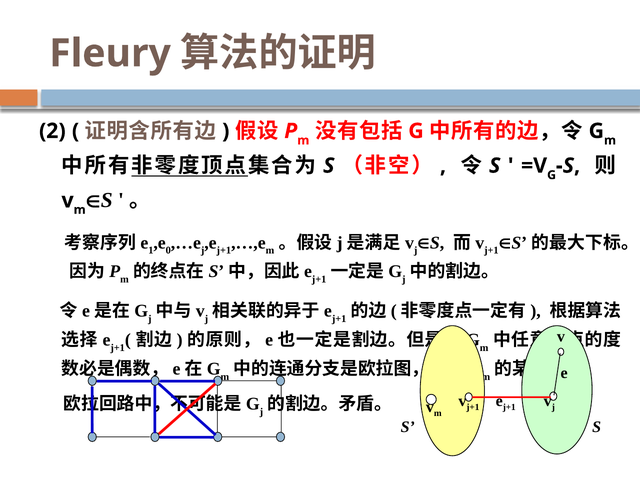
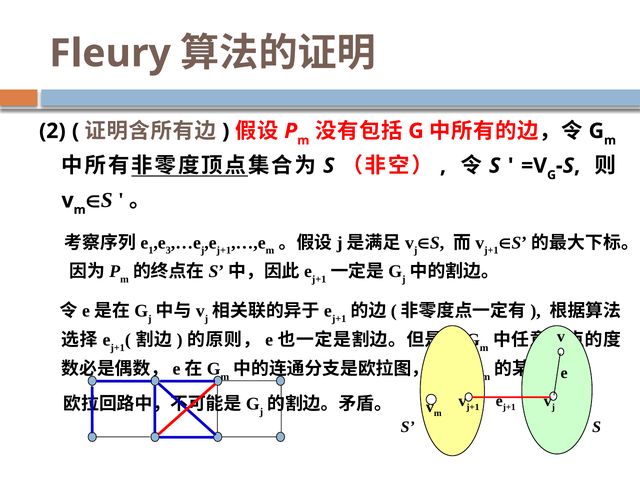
0: 0 -> 3
